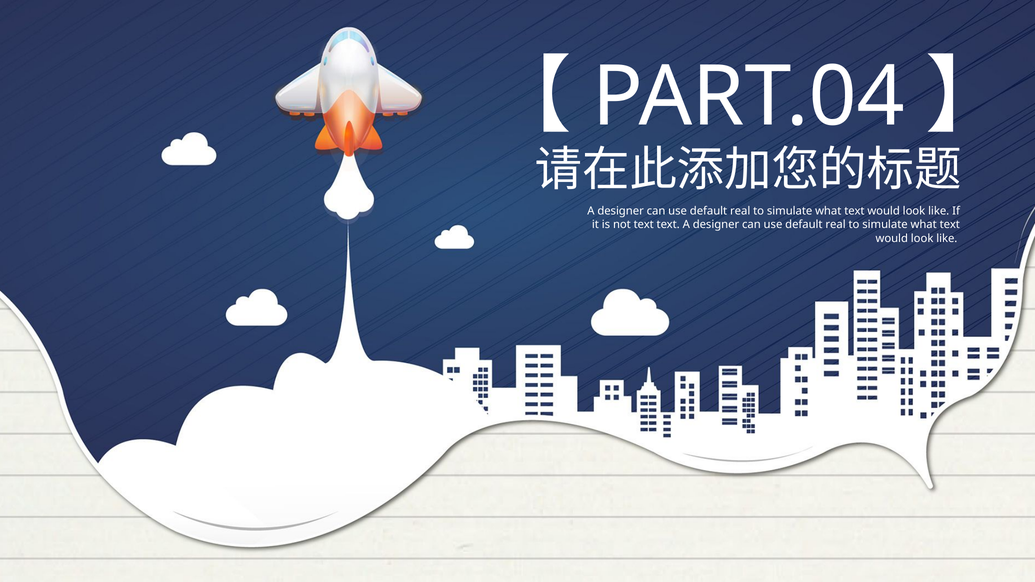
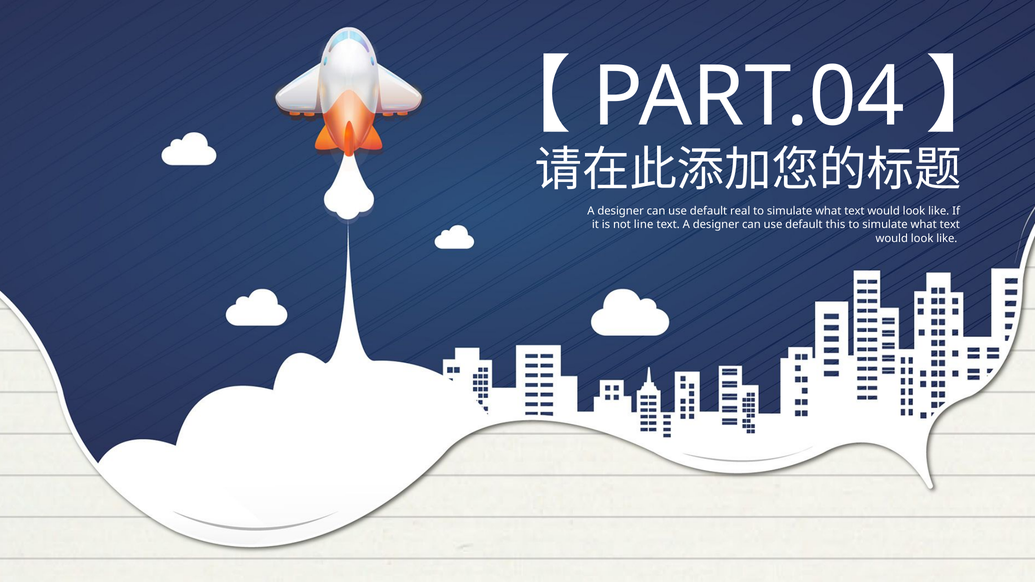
not text: text -> line
real at (836, 225): real -> this
